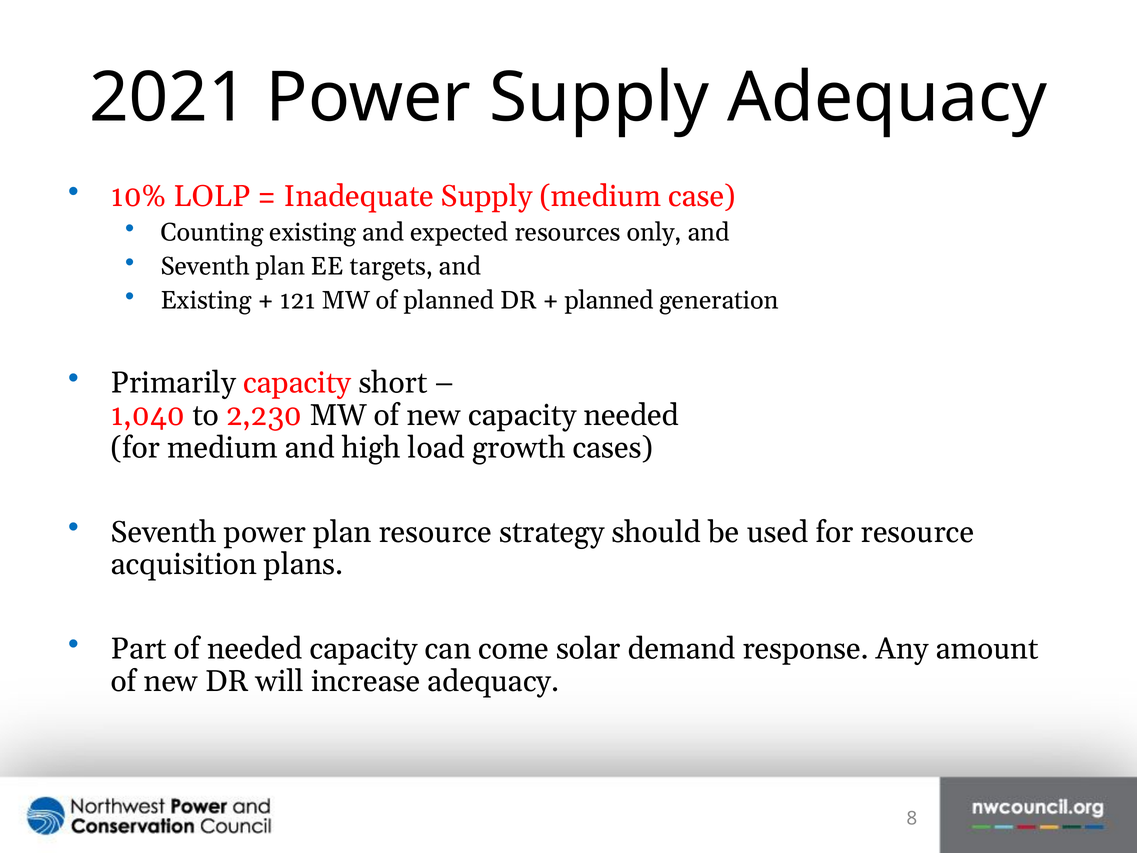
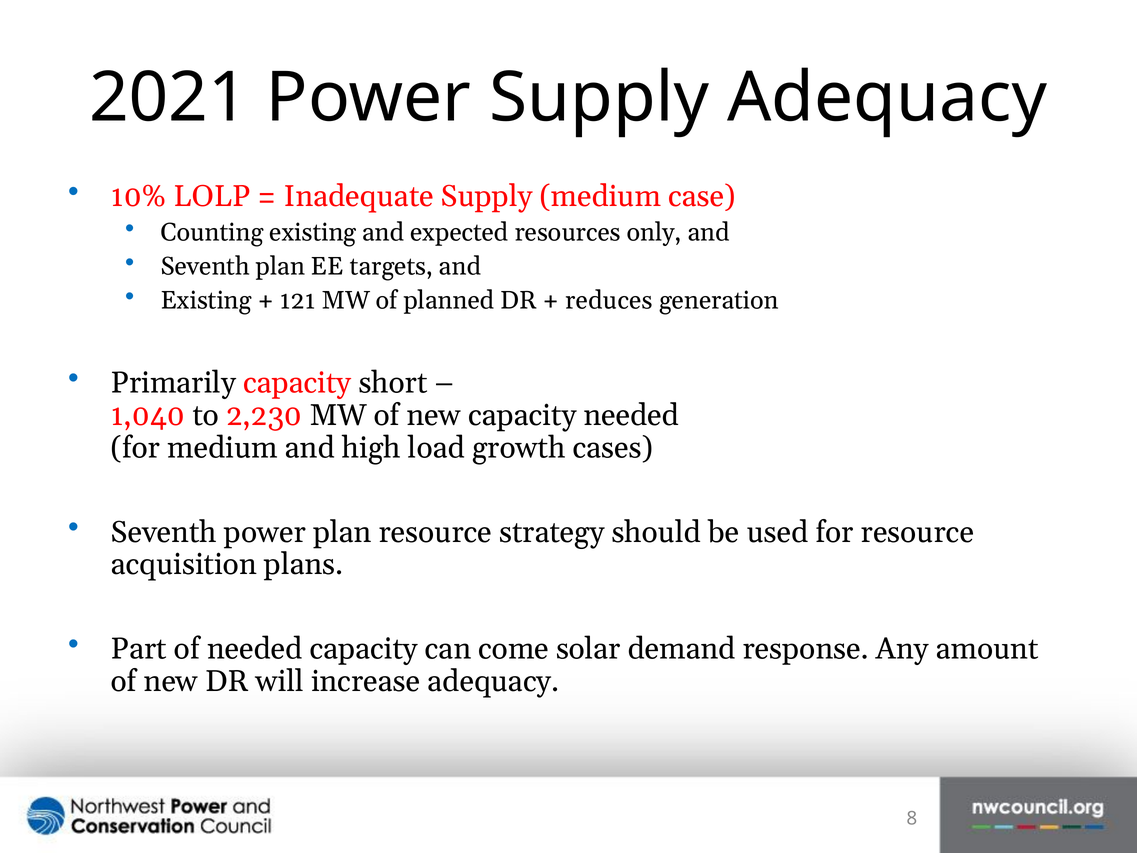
planned at (609, 300): planned -> reduces
